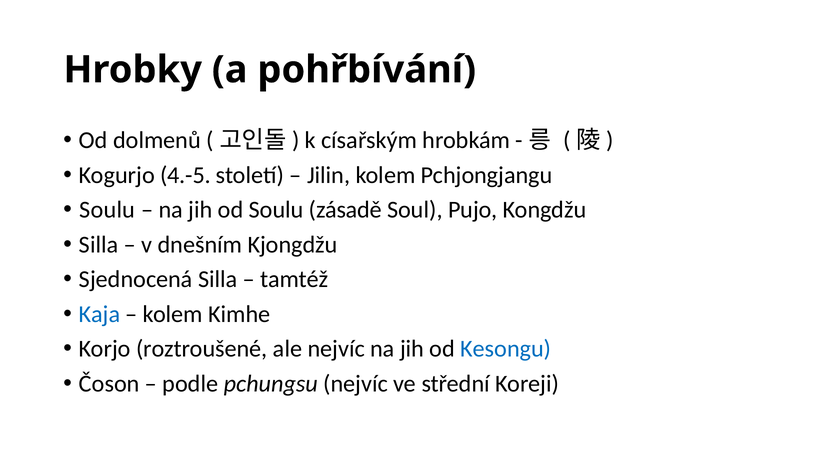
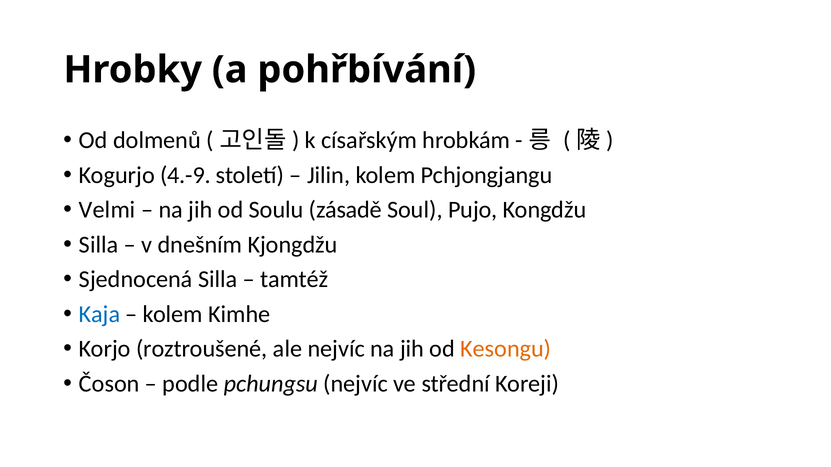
4.-5: 4.-5 -> 4.-9
Soulu at (107, 210): Soulu -> Velmi
Kesongu colour: blue -> orange
